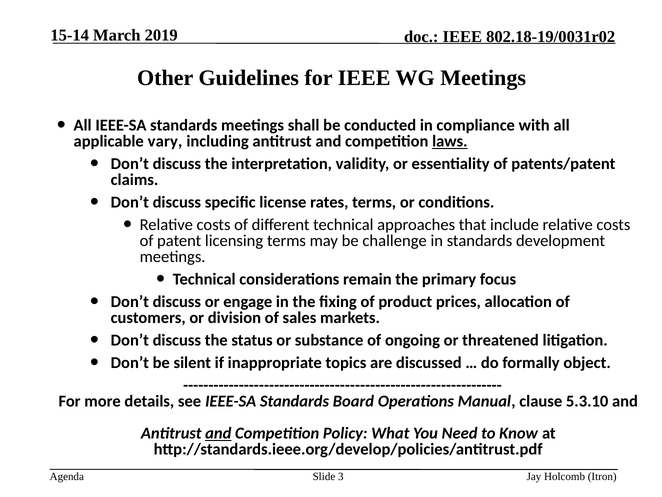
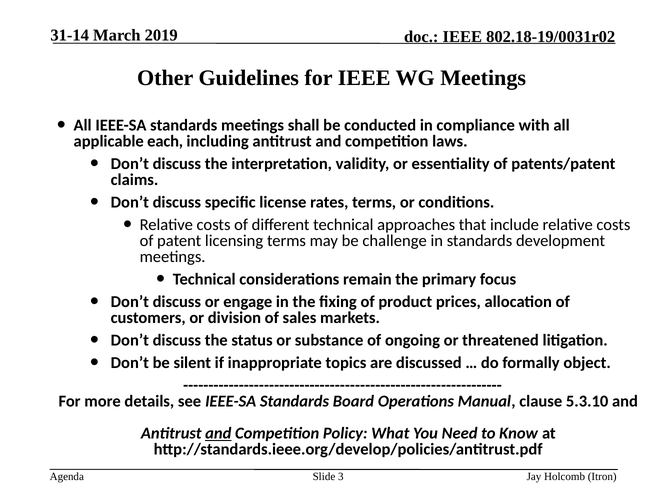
15-14: 15-14 -> 31-14
vary: vary -> each
laws underline: present -> none
